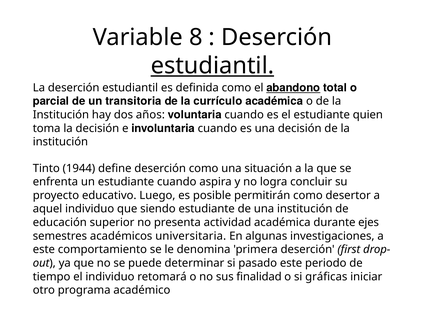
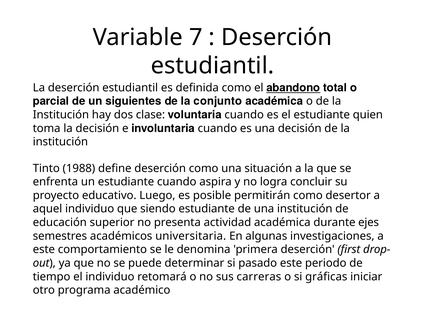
8: 8 -> 7
estudiantil at (212, 66) underline: present -> none
transitoria: transitoria -> siguientes
currículo: currículo -> conjunto
años: años -> clase
1944: 1944 -> 1988
finalidad: finalidad -> carreras
